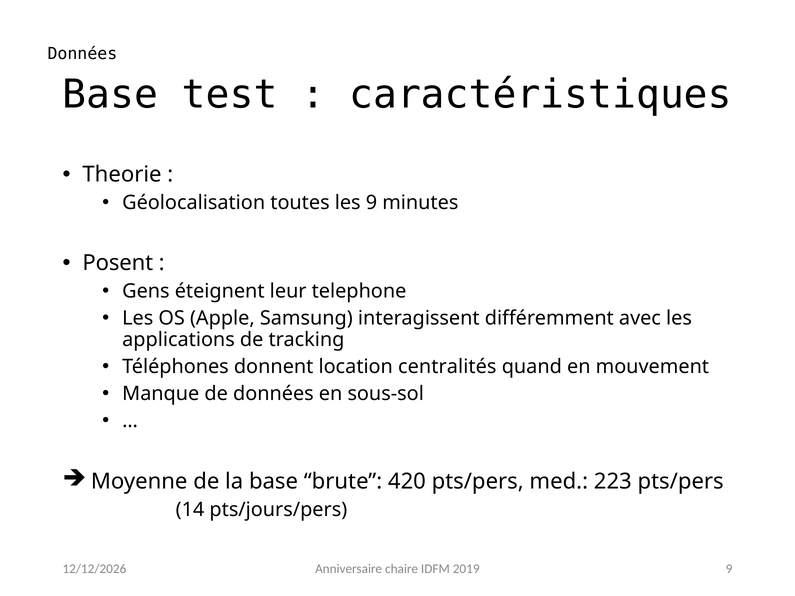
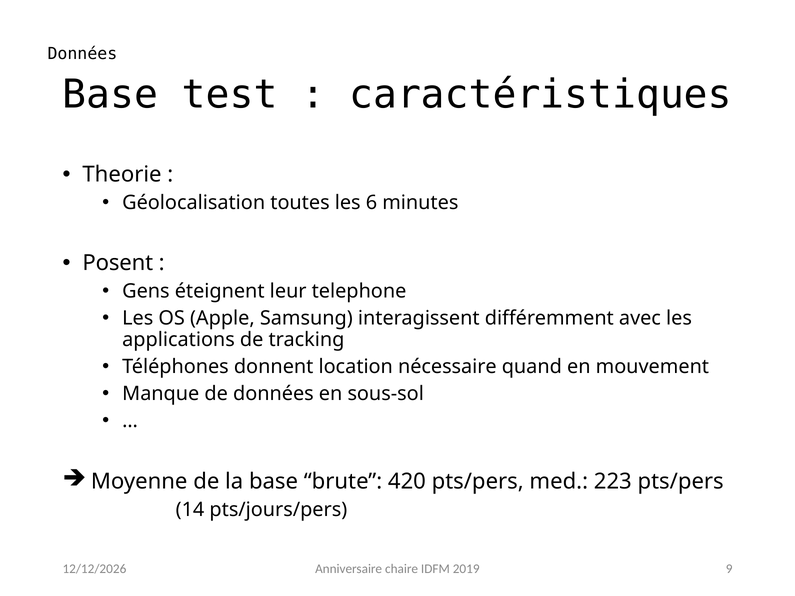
les 9: 9 -> 6
centralités: centralités -> nécessaire
